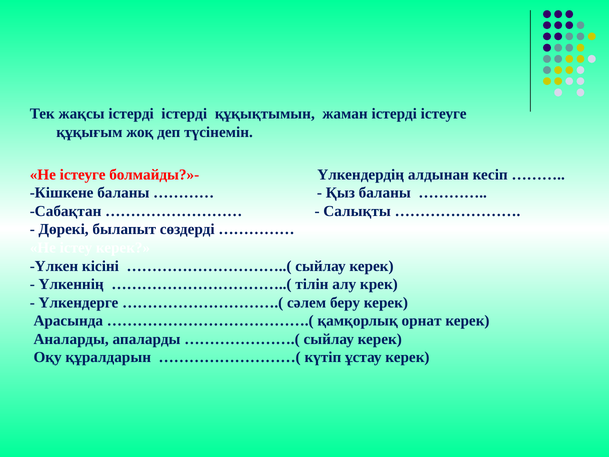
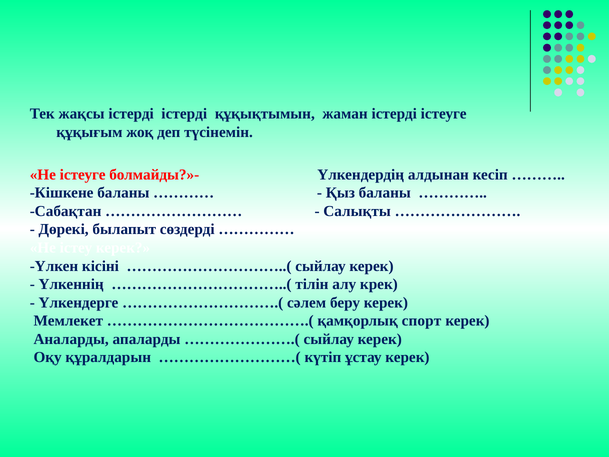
Арасында: Арасында -> Мемлекет
орнат: орнат -> спорт
